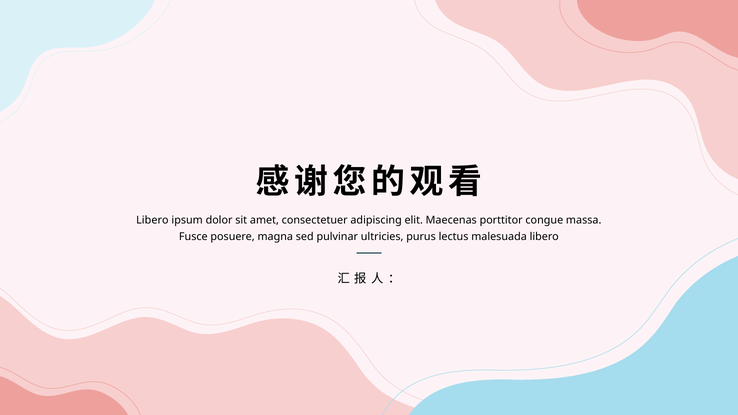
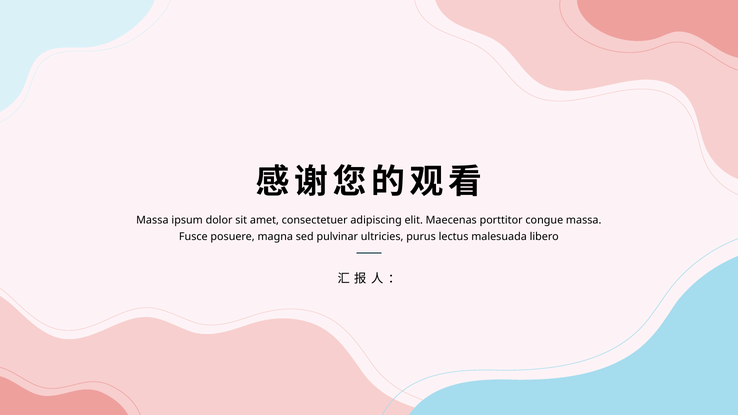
Libero at (152, 220): Libero -> Massa
